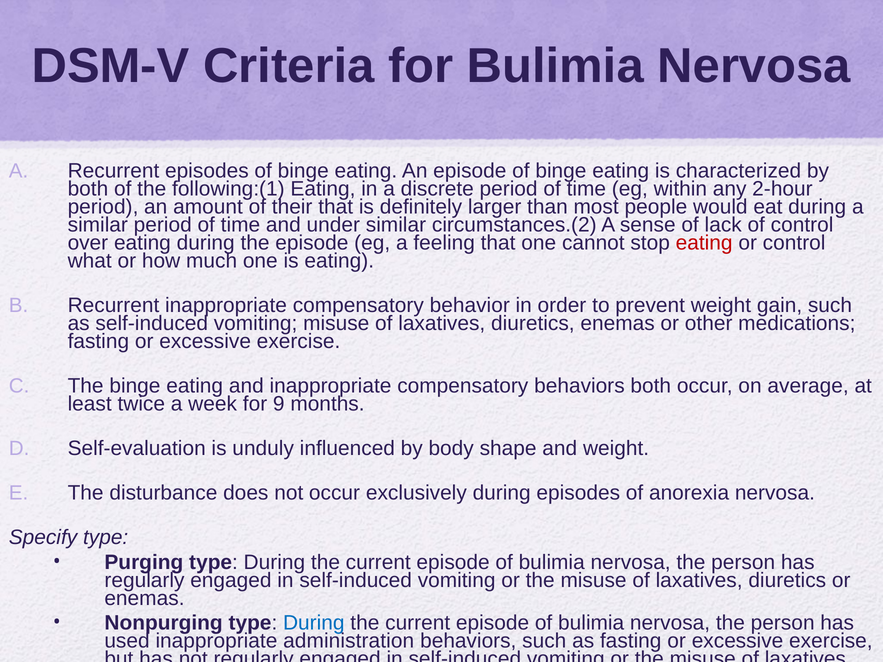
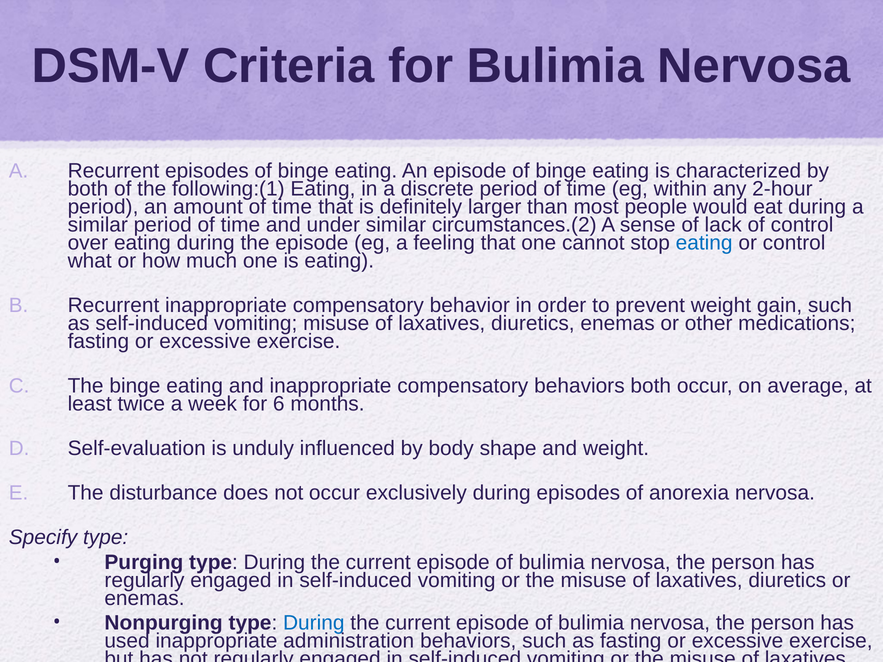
amount of their: their -> time
eating at (704, 243) colour: red -> blue
9: 9 -> 6
